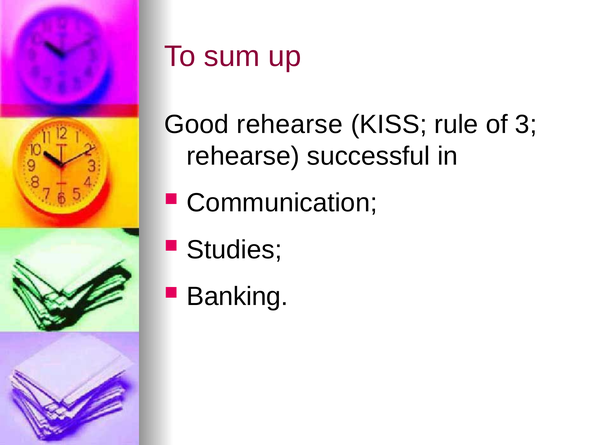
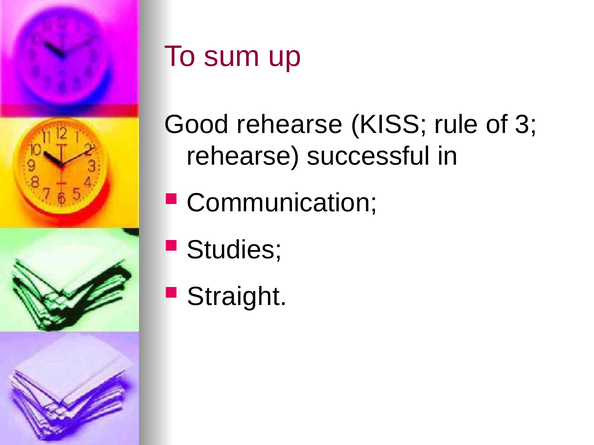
Banking: Banking -> Straight
